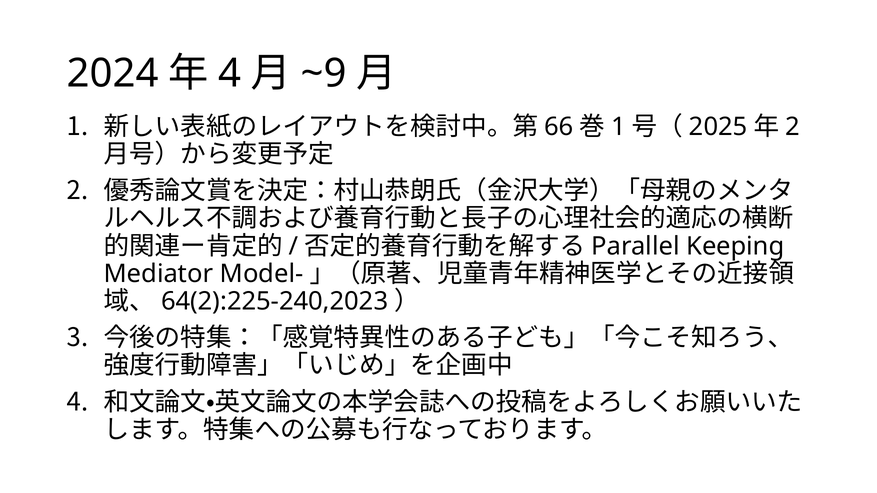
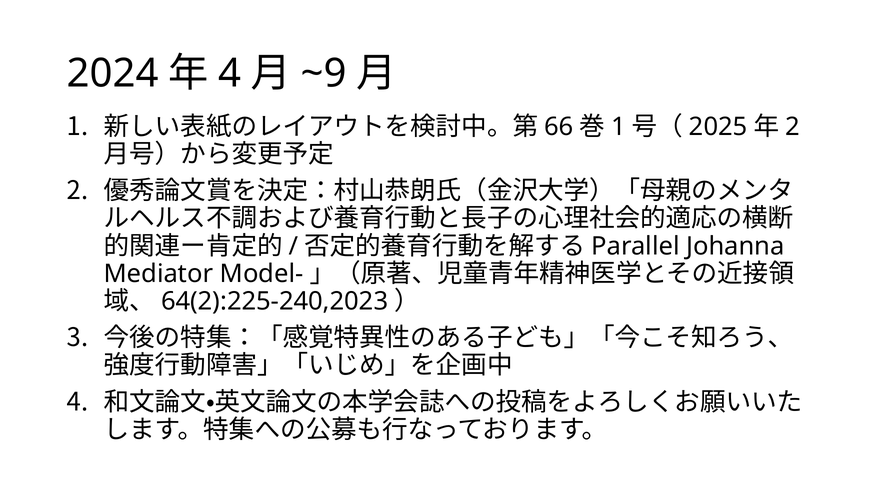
Keeping: Keeping -> Johanna
